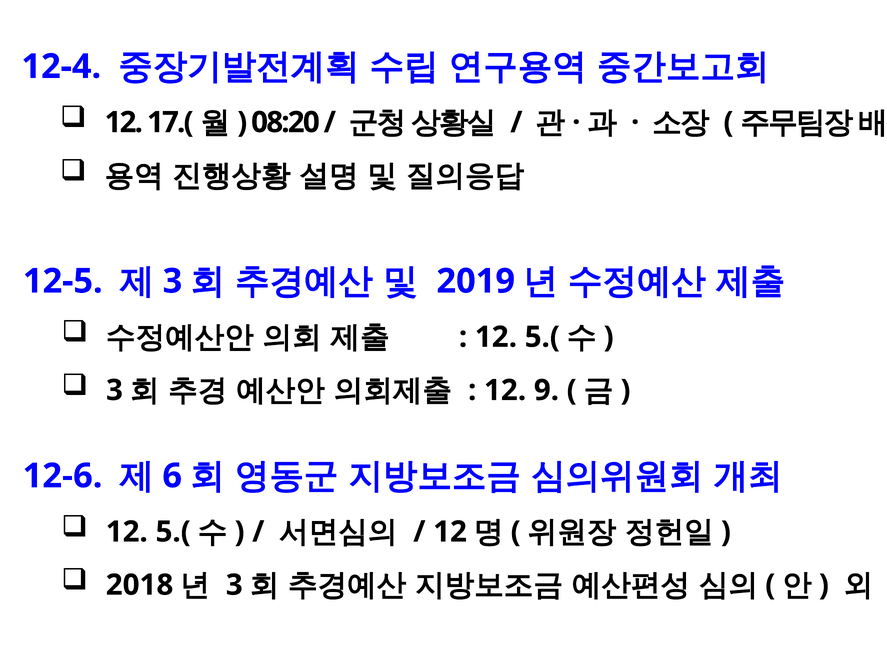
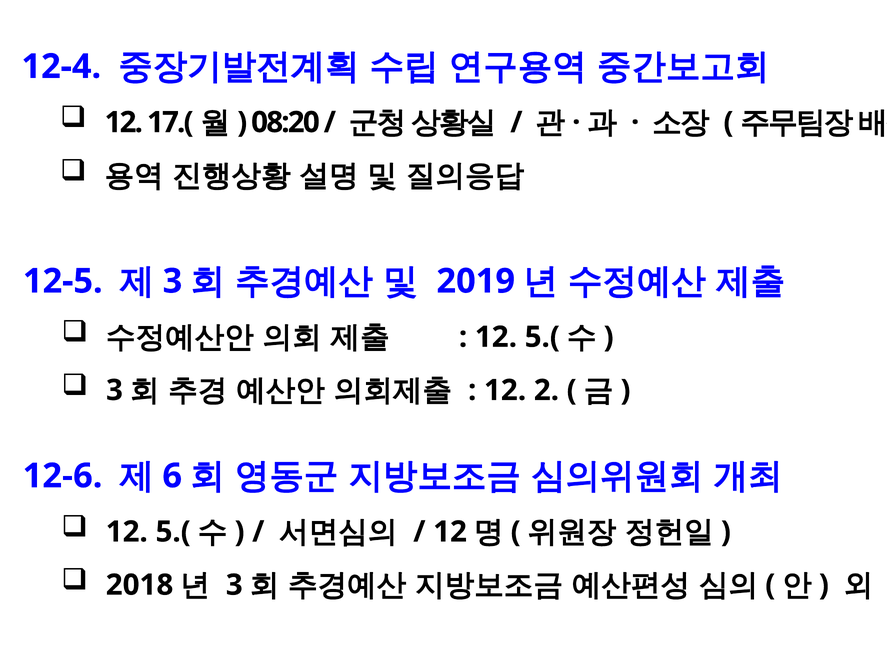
9: 9 -> 2
